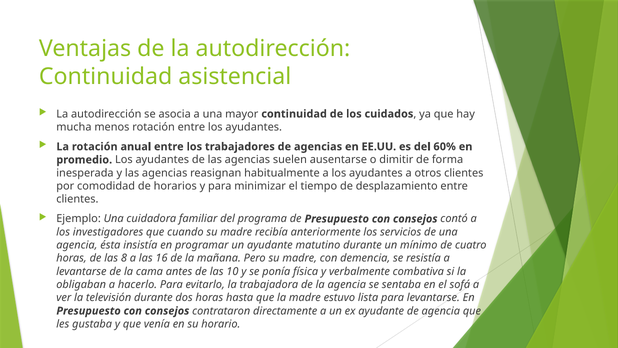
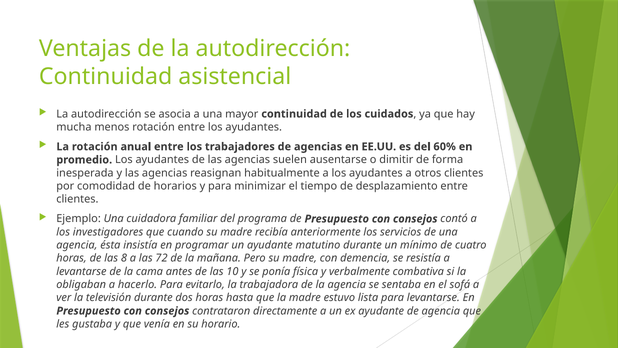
16: 16 -> 72
